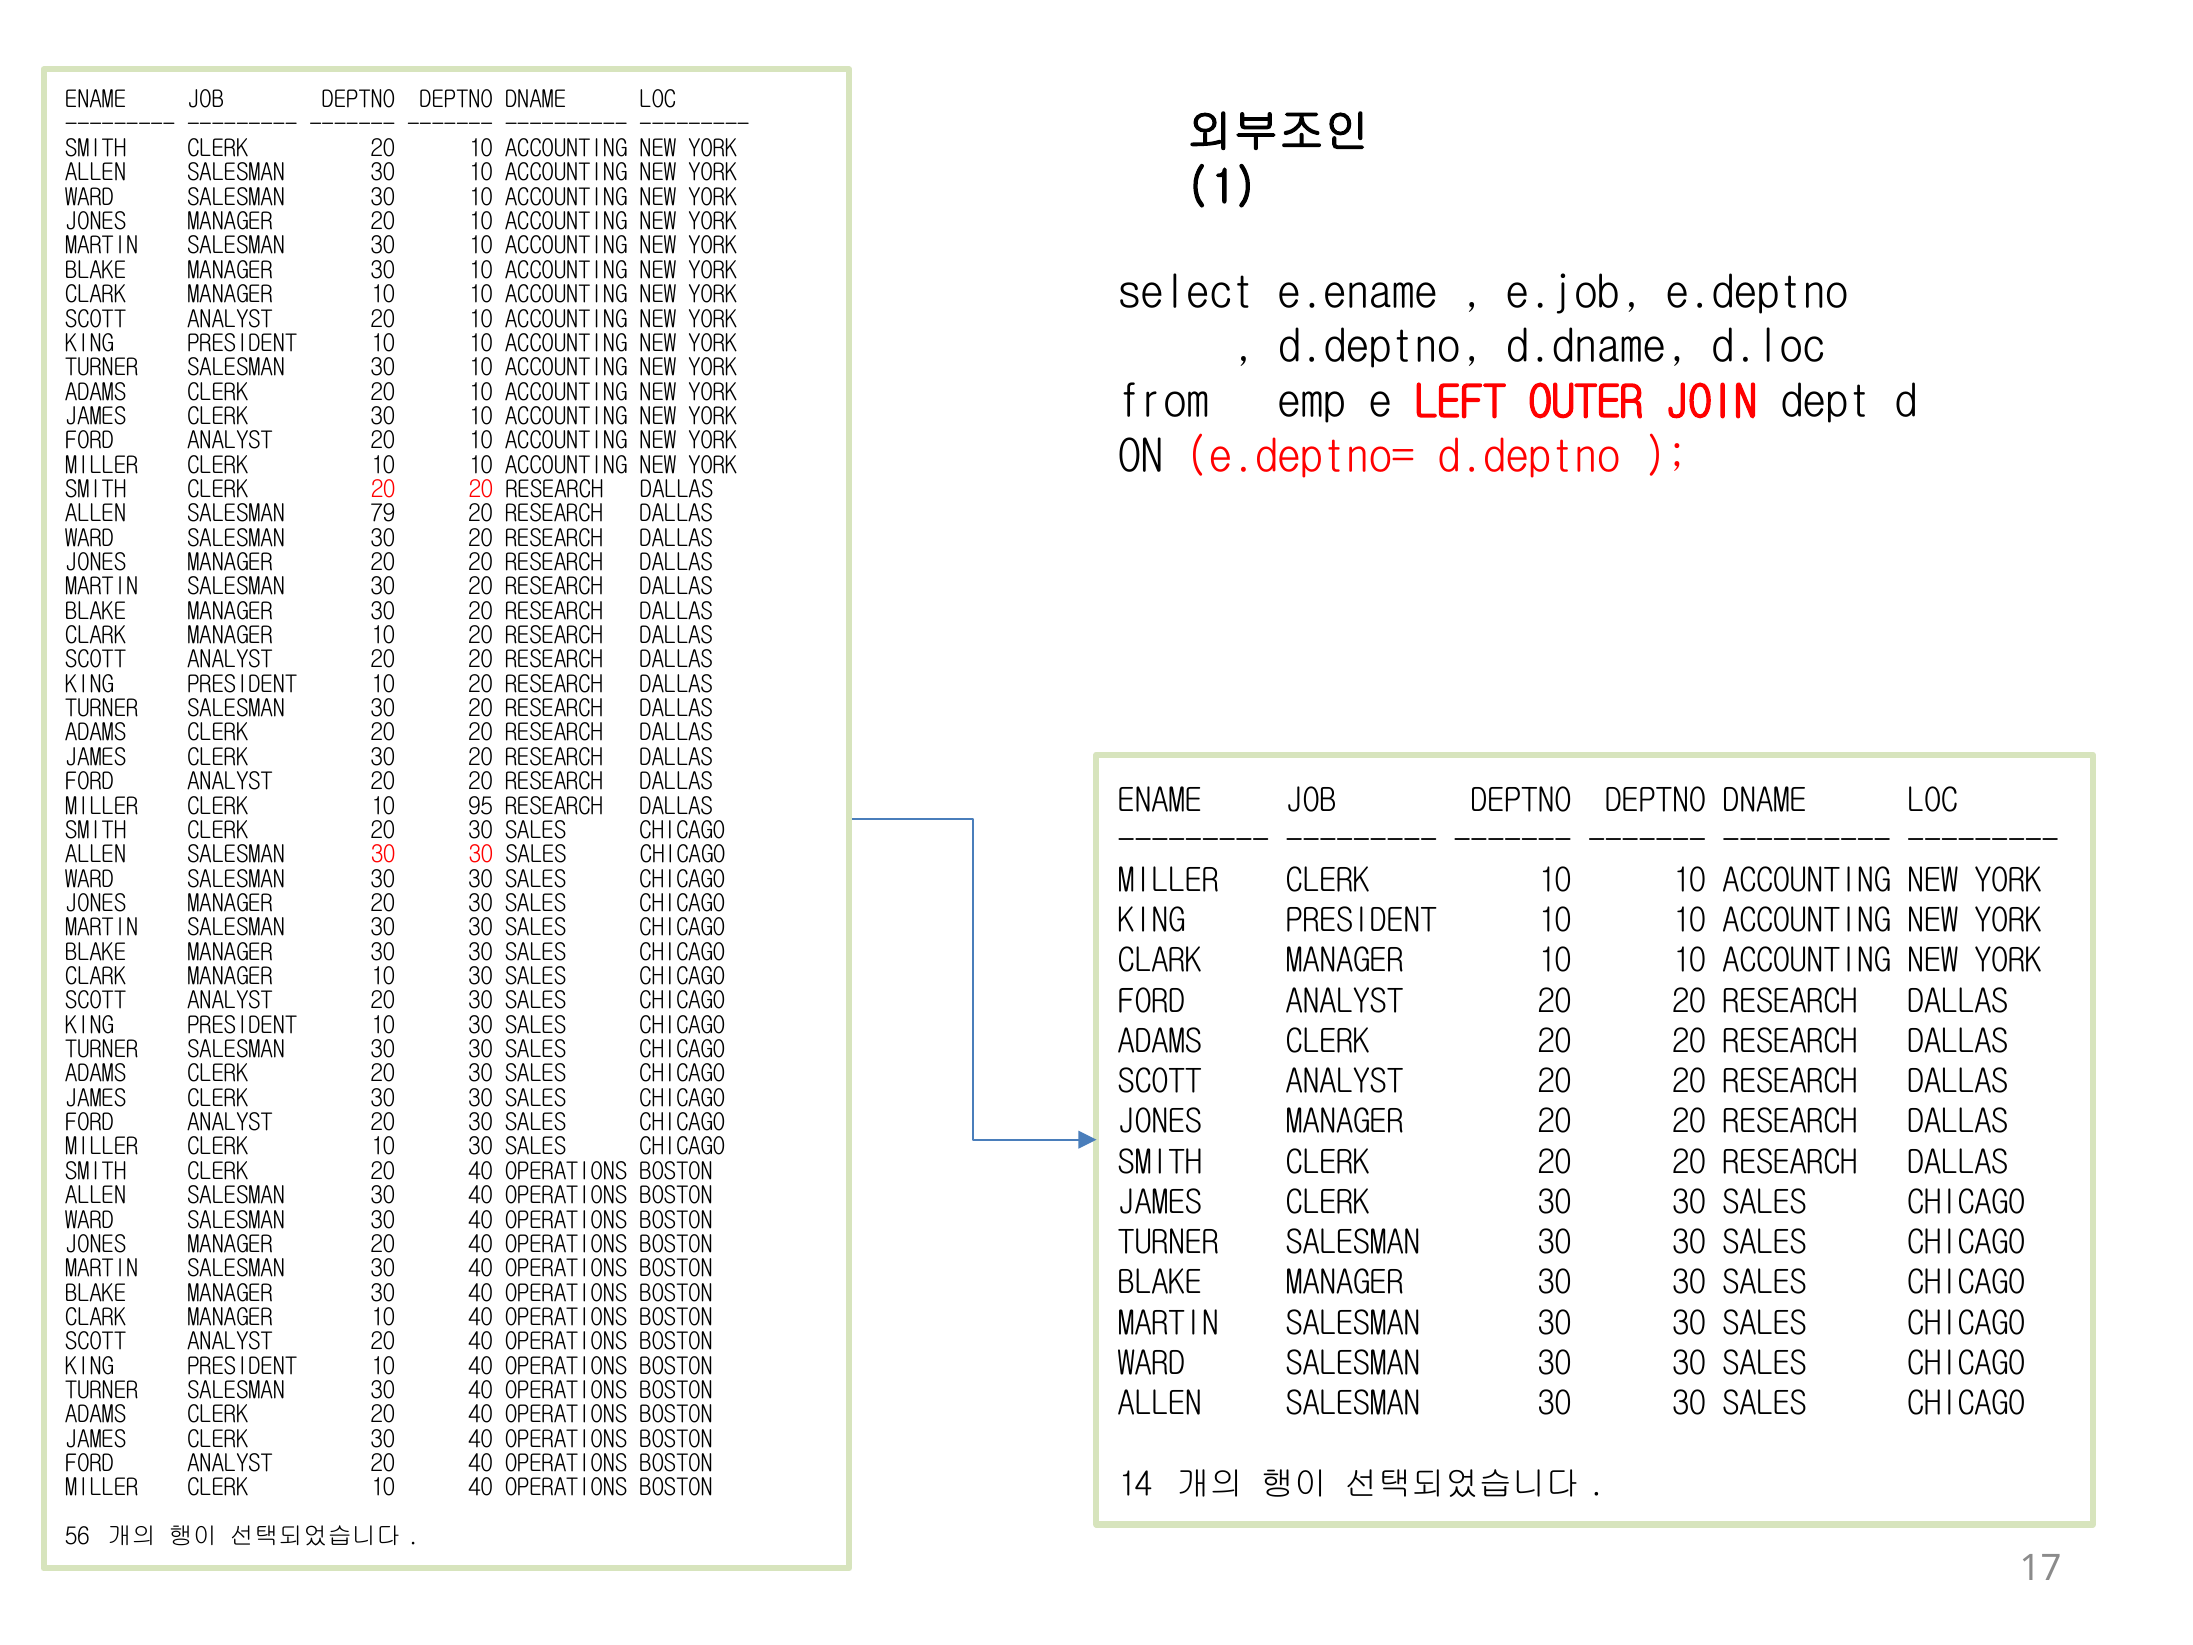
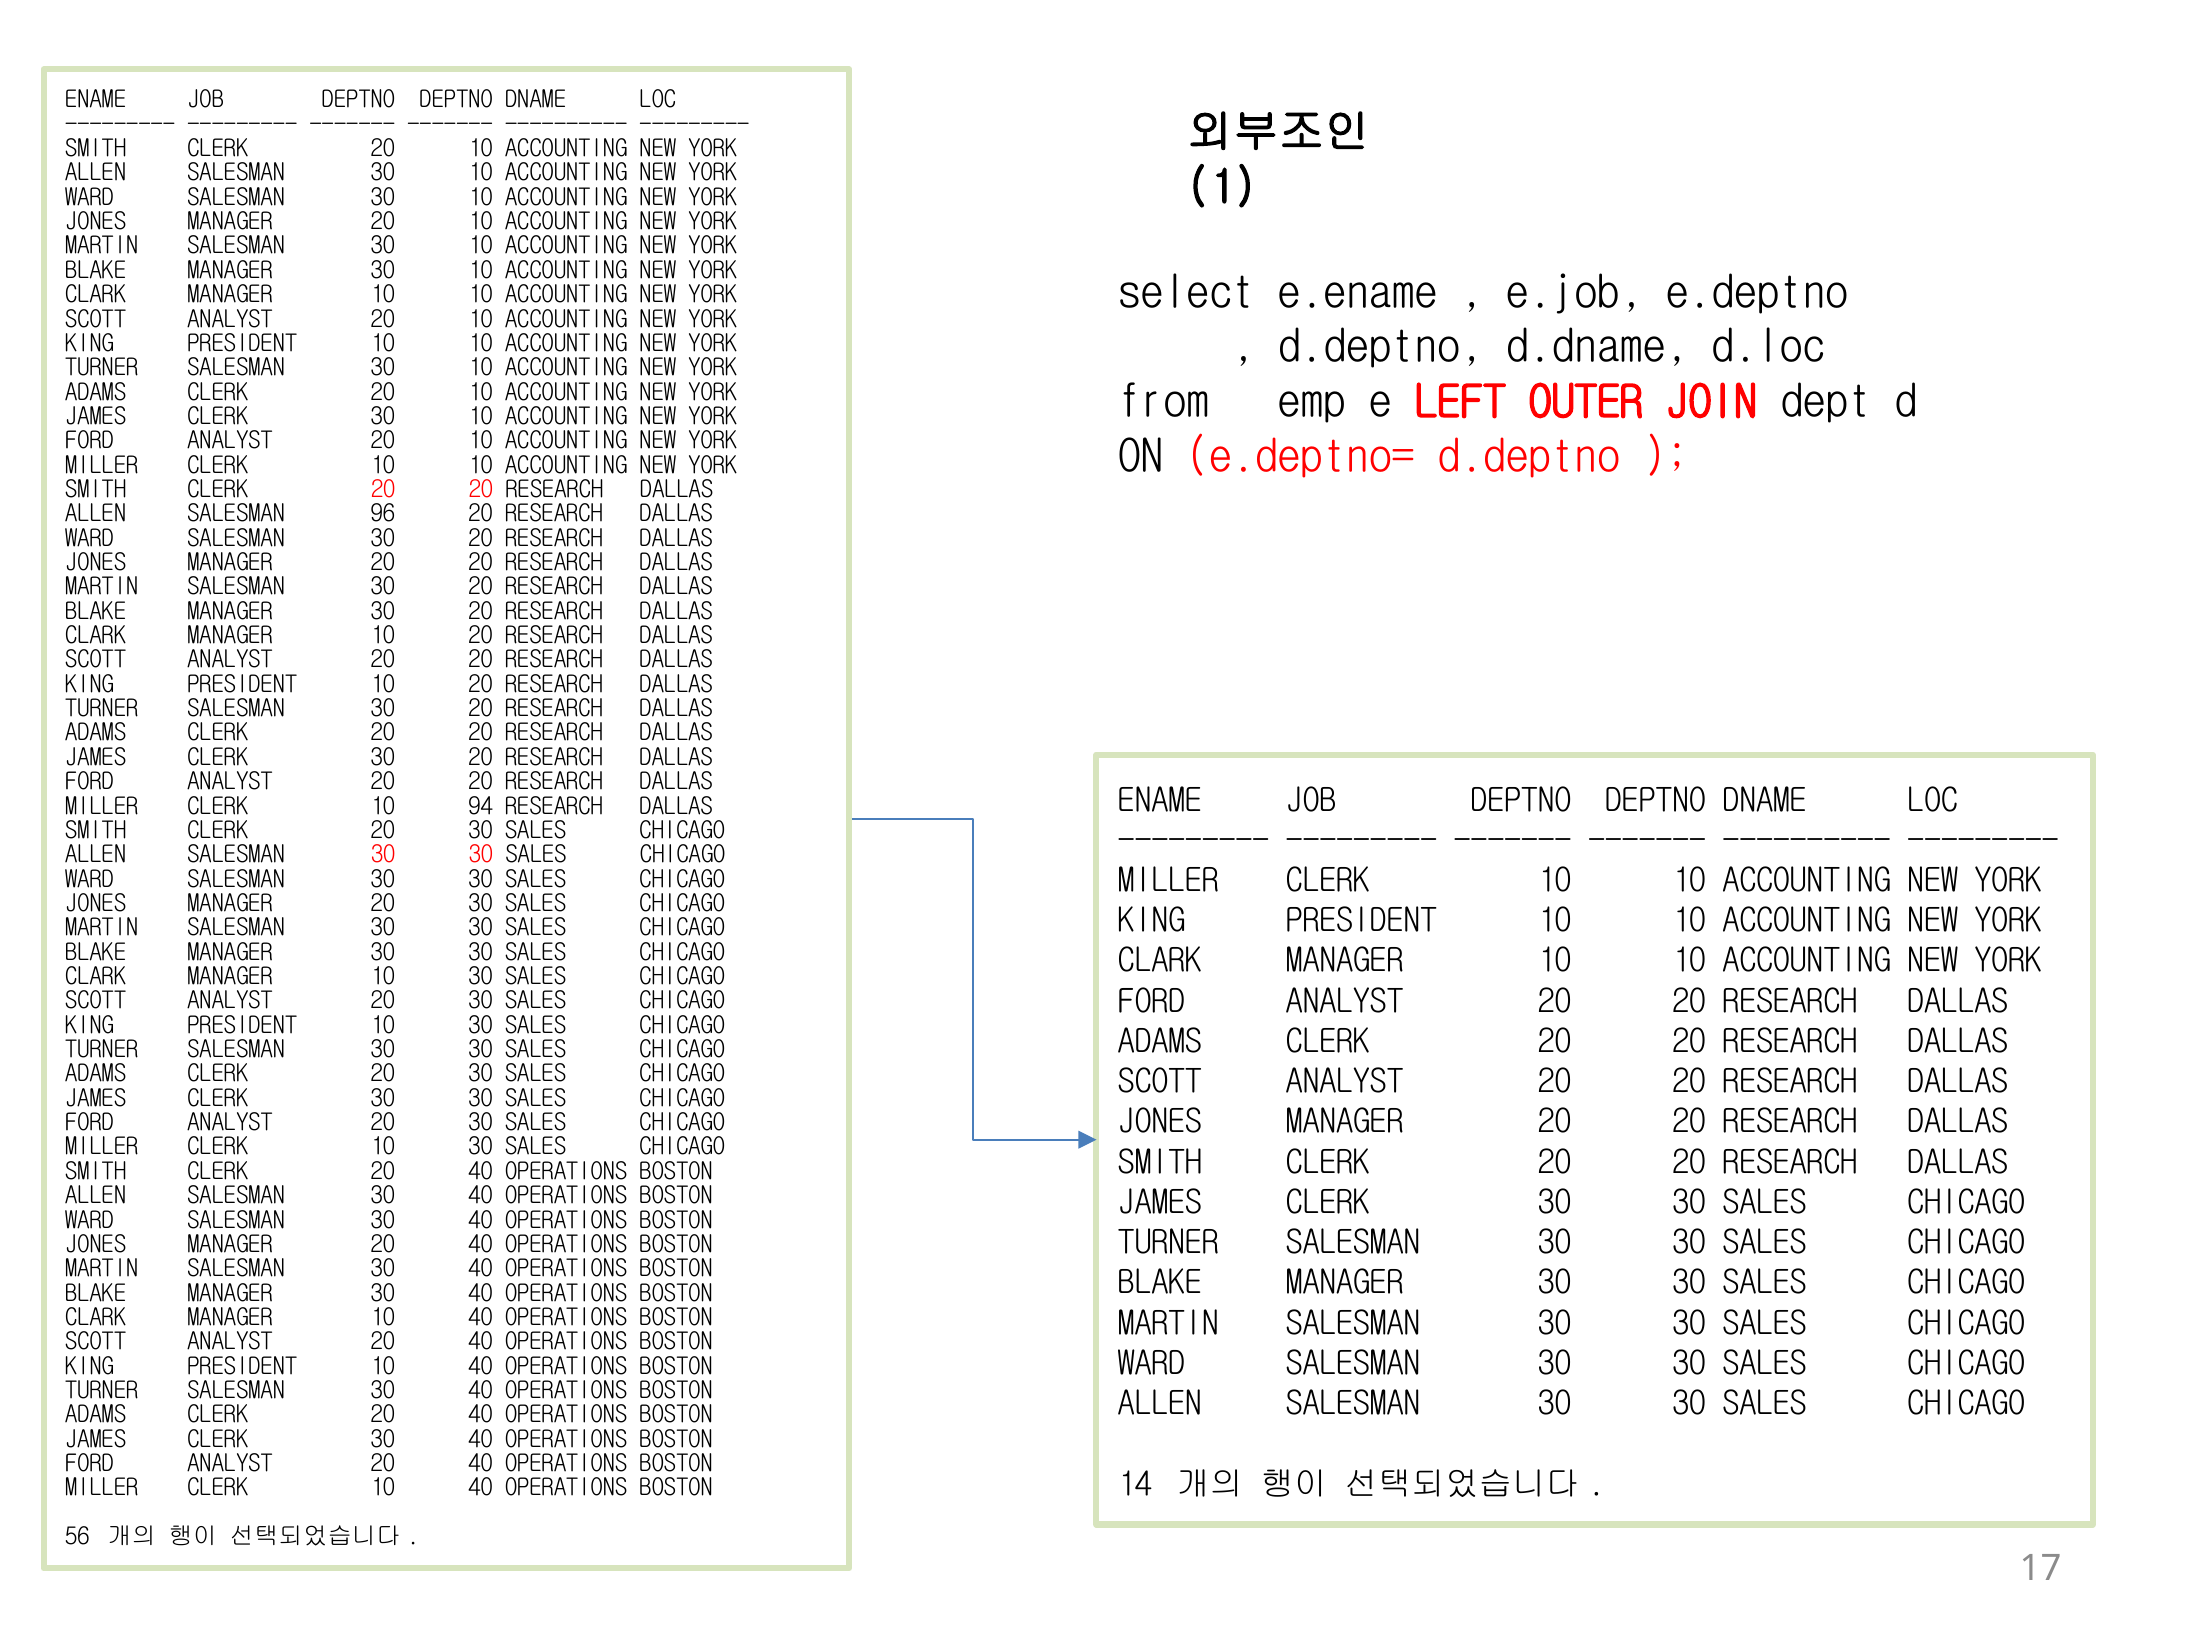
79: 79 -> 96
95: 95 -> 94
